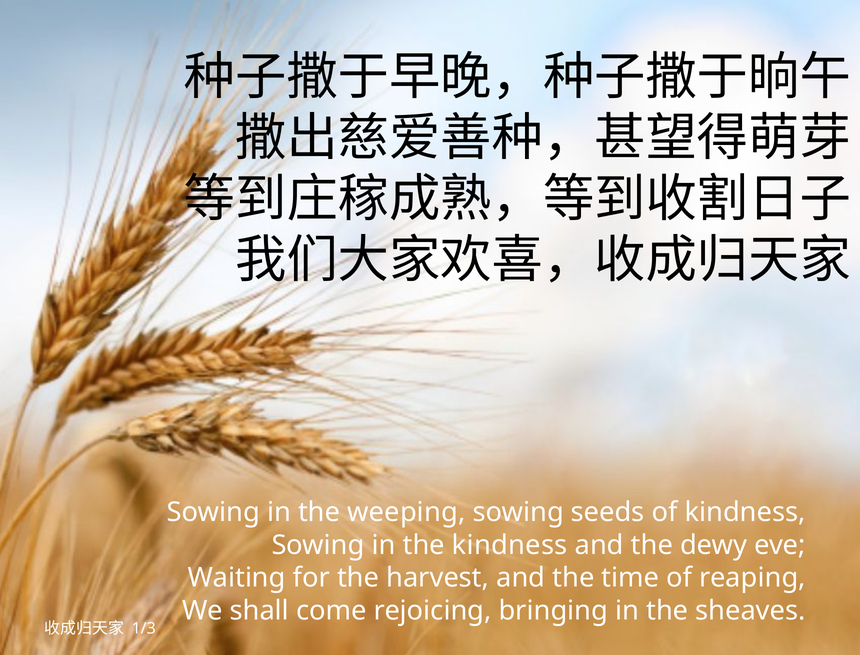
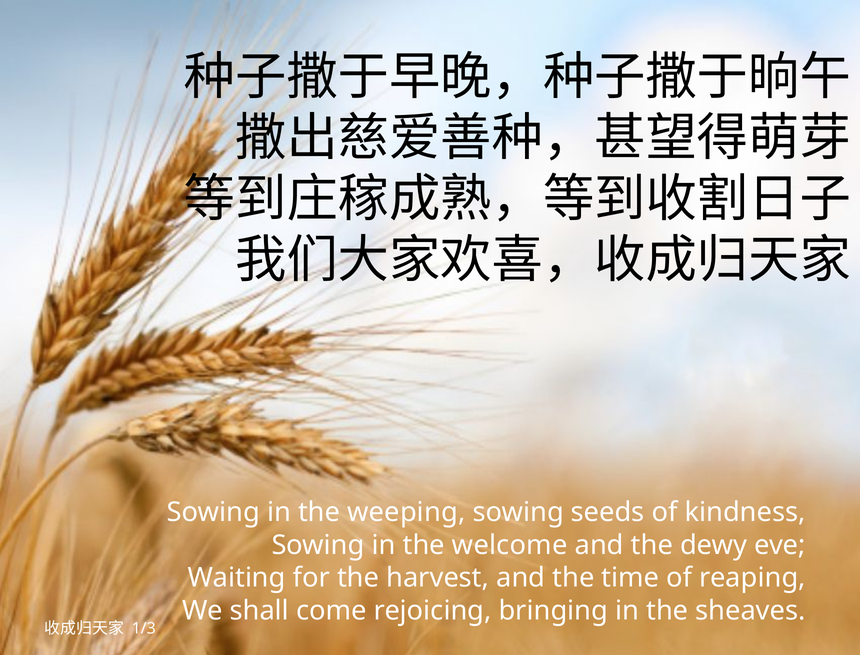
the kindness: kindness -> welcome
